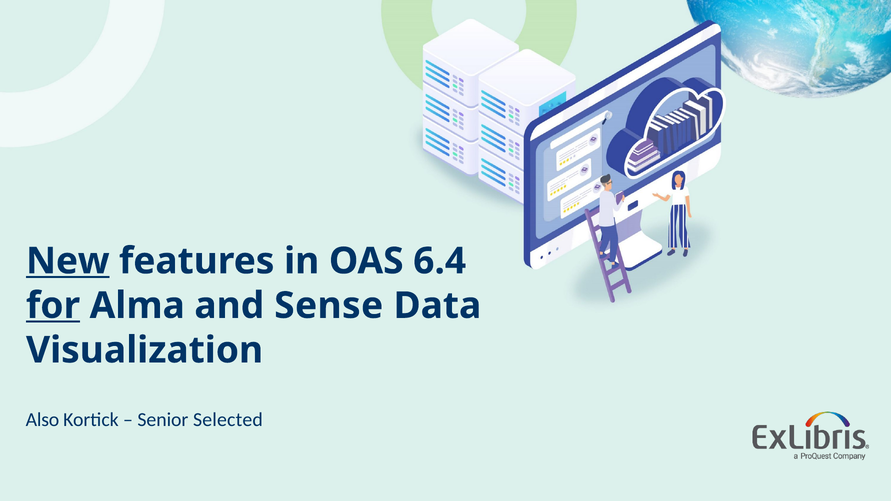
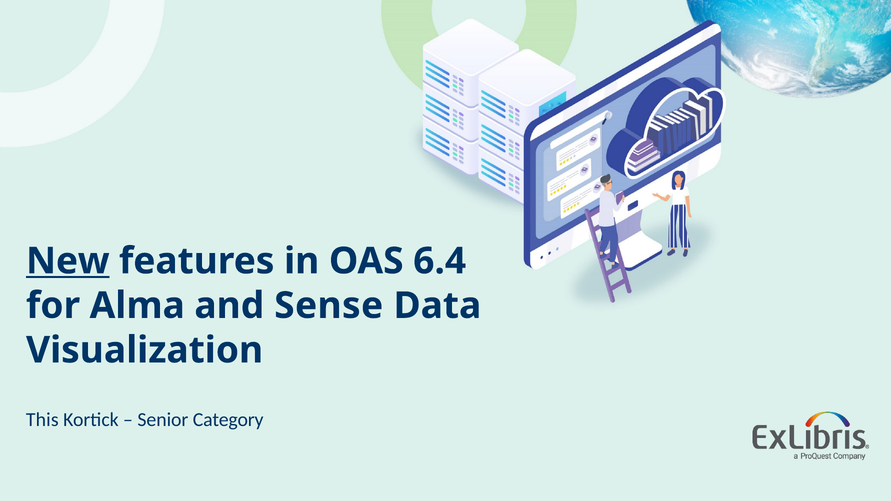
for underline: present -> none
Also: Also -> This
Selected: Selected -> Category
